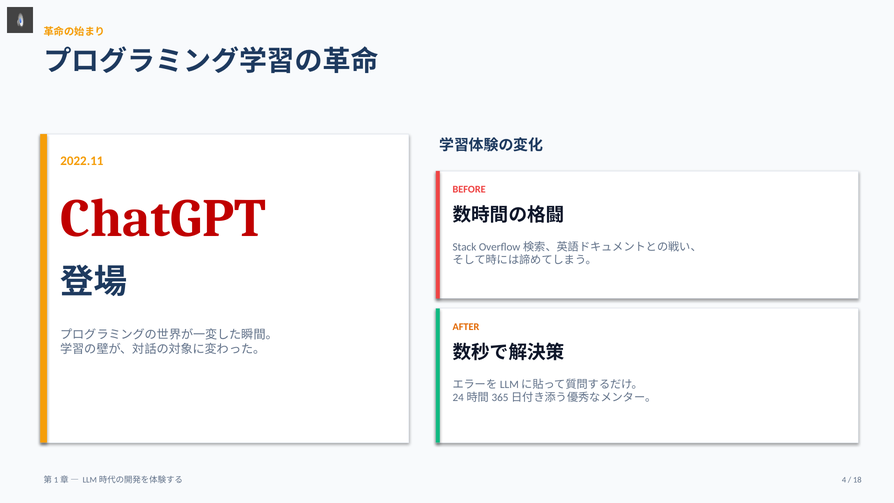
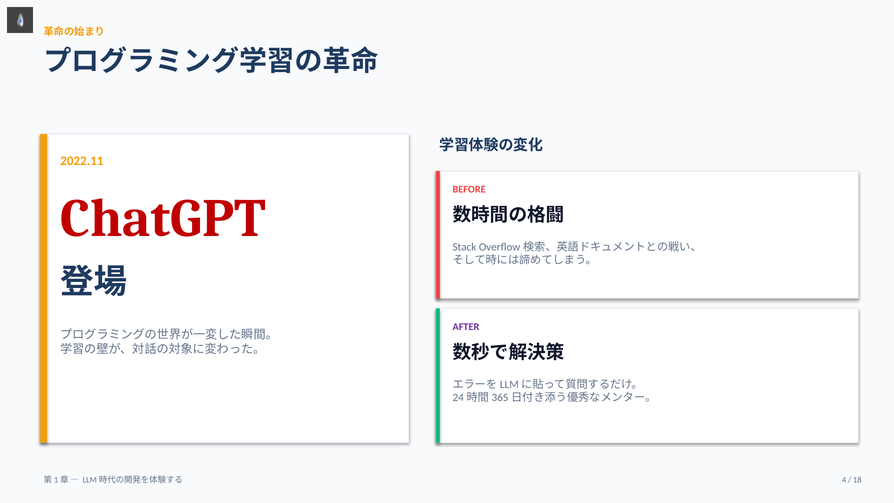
AFTER colour: orange -> purple
